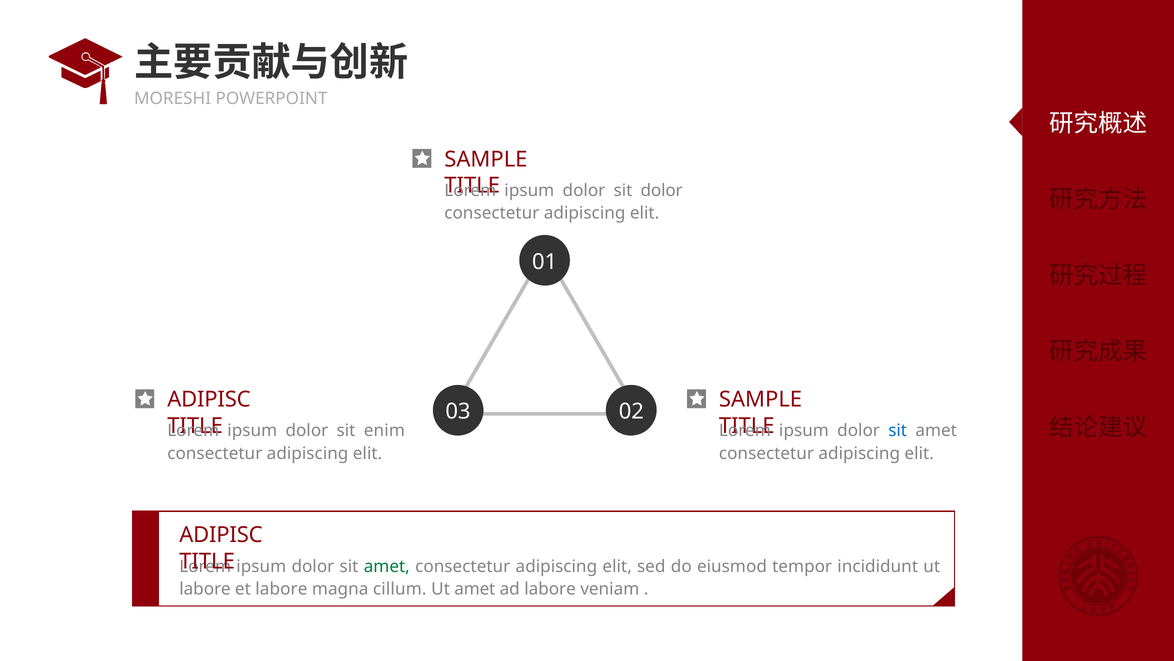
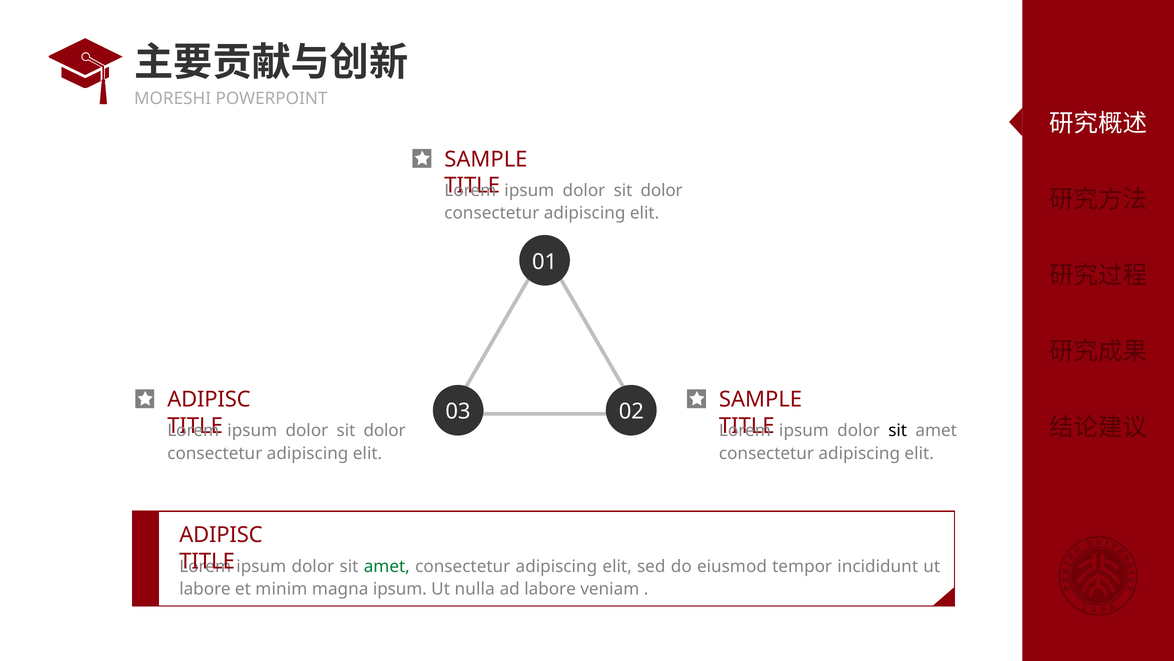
enim at (384, 430): enim -> dolor
sit at (898, 430) colour: blue -> black
et labore: labore -> minim
magna cillum: cillum -> ipsum
Ut amet: amet -> nulla
